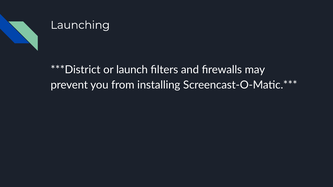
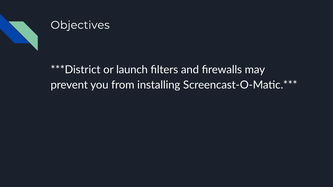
Launching: Launching -> Objectives
